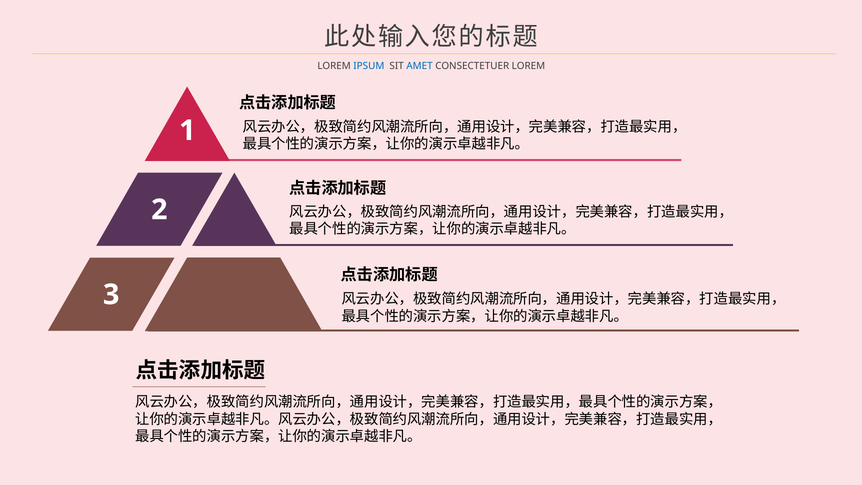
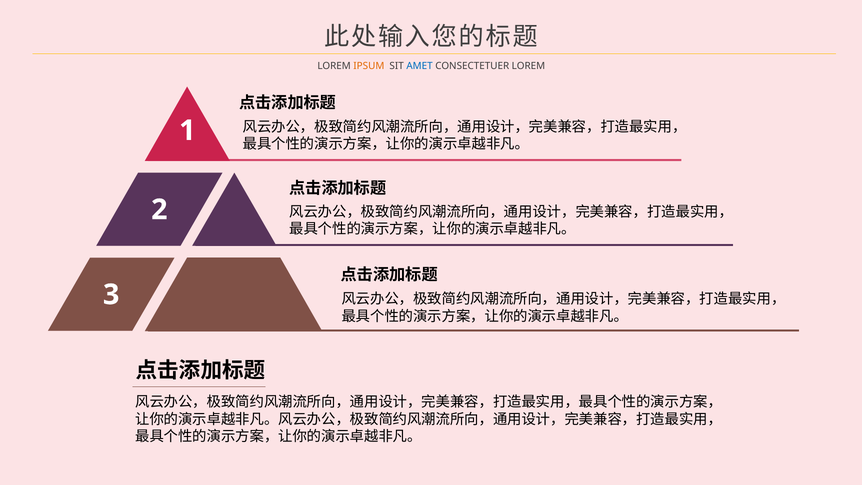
IPSUM colour: blue -> orange
